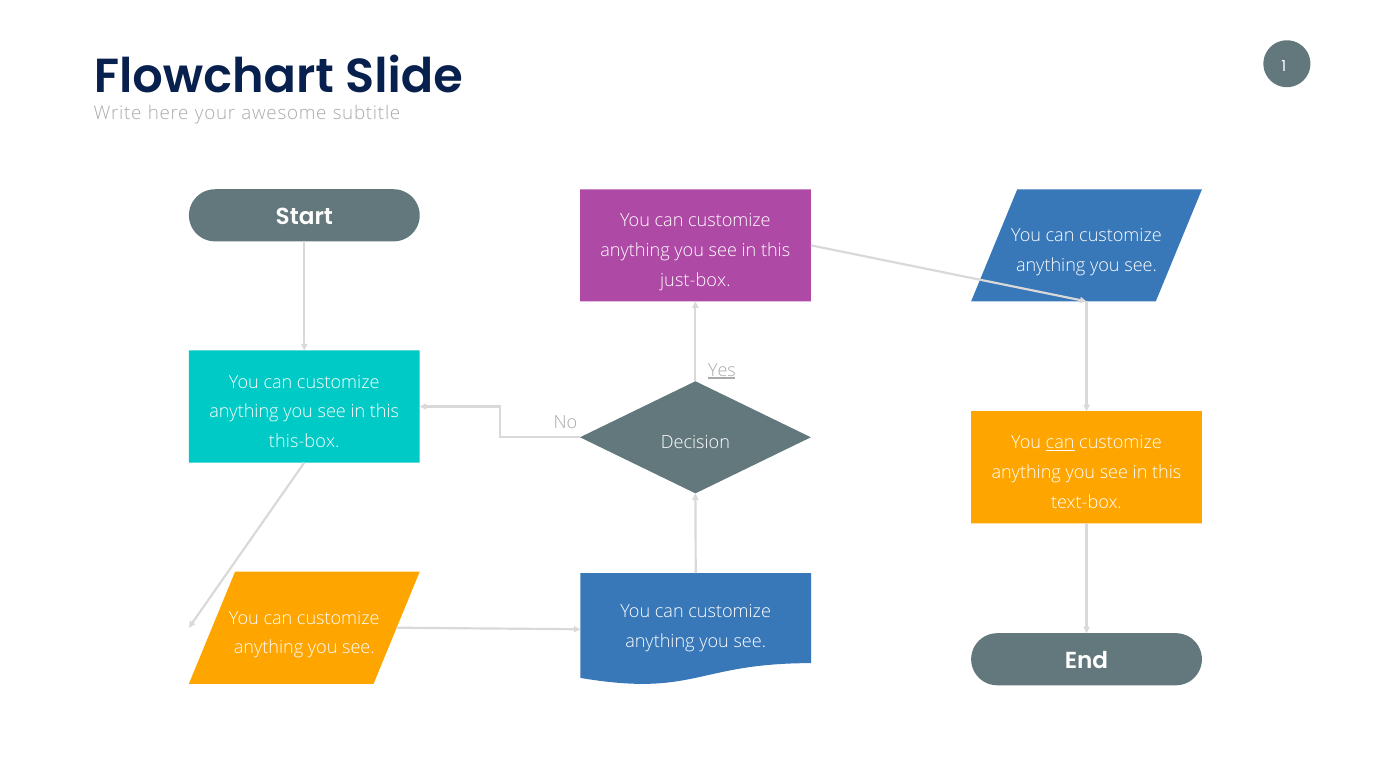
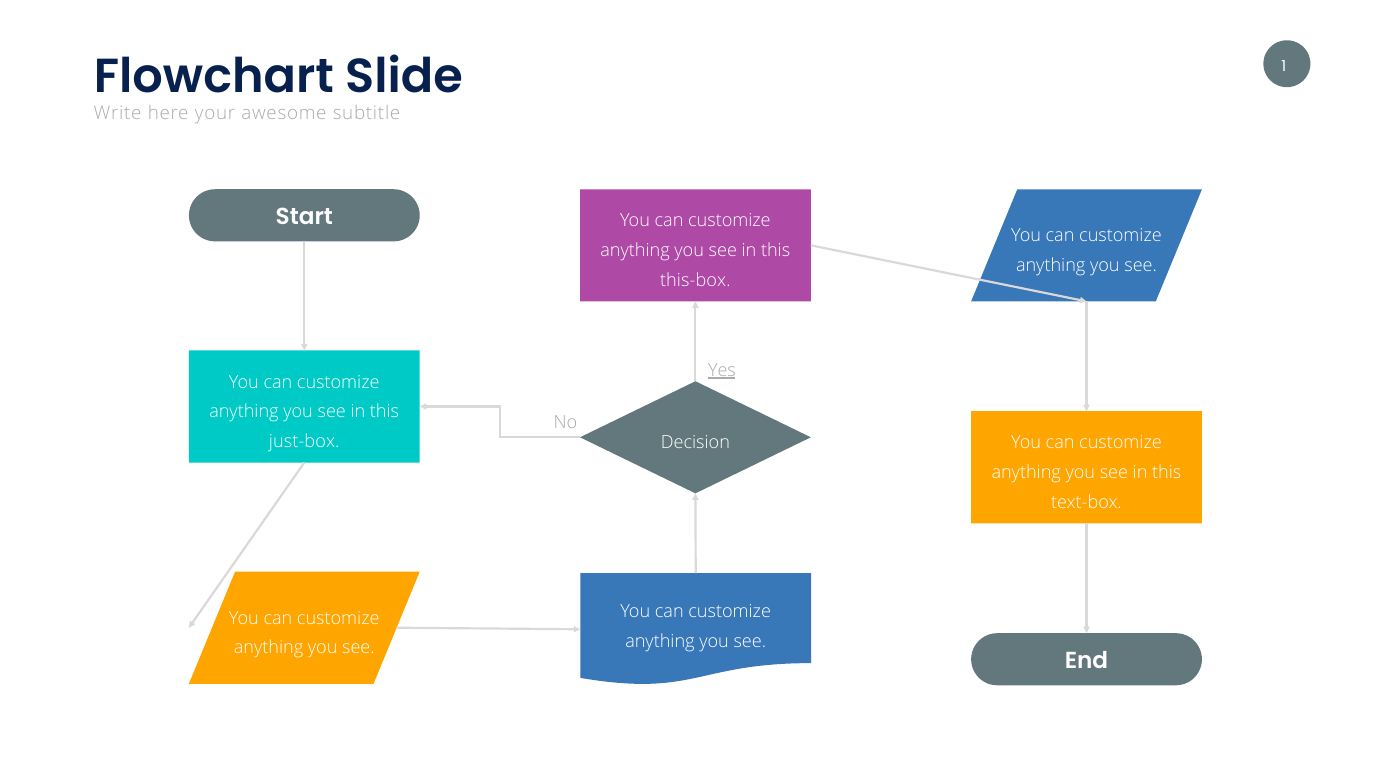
just-box: just-box -> this-box
this-box: this-box -> just-box
can at (1060, 443) underline: present -> none
